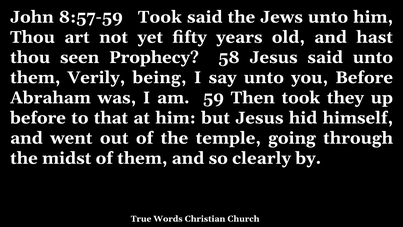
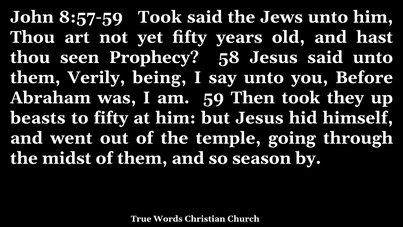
before at (38, 118): before -> beasts
to that: that -> fifty
clearly: clearly -> season
